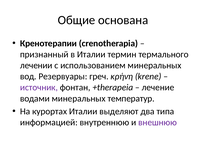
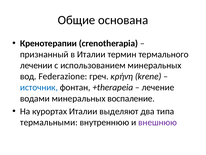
Резервуары: Резервуары -> Federazione
источник colour: purple -> blue
температур: температур -> воспаление
информацией: информацией -> термальными
